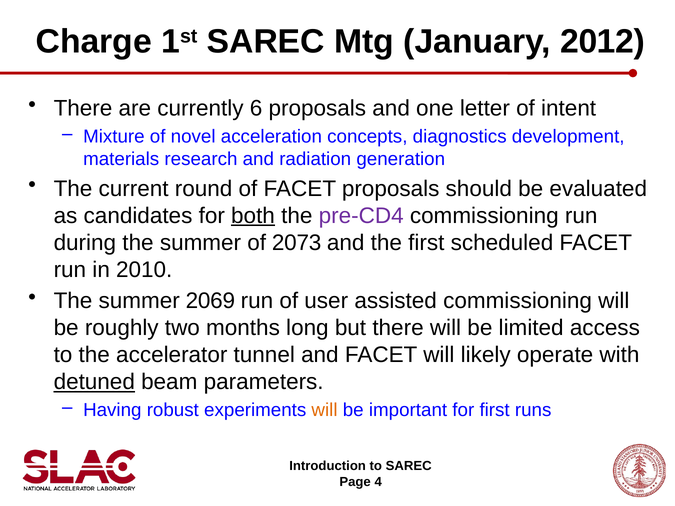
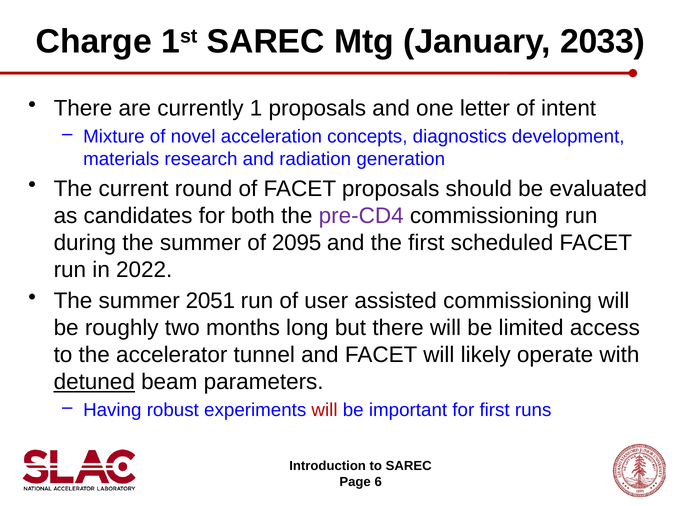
2012: 2012 -> 2033
6: 6 -> 1
both underline: present -> none
2073: 2073 -> 2095
2010: 2010 -> 2022
2069: 2069 -> 2051
will at (325, 410) colour: orange -> red
4: 4 -> 6
